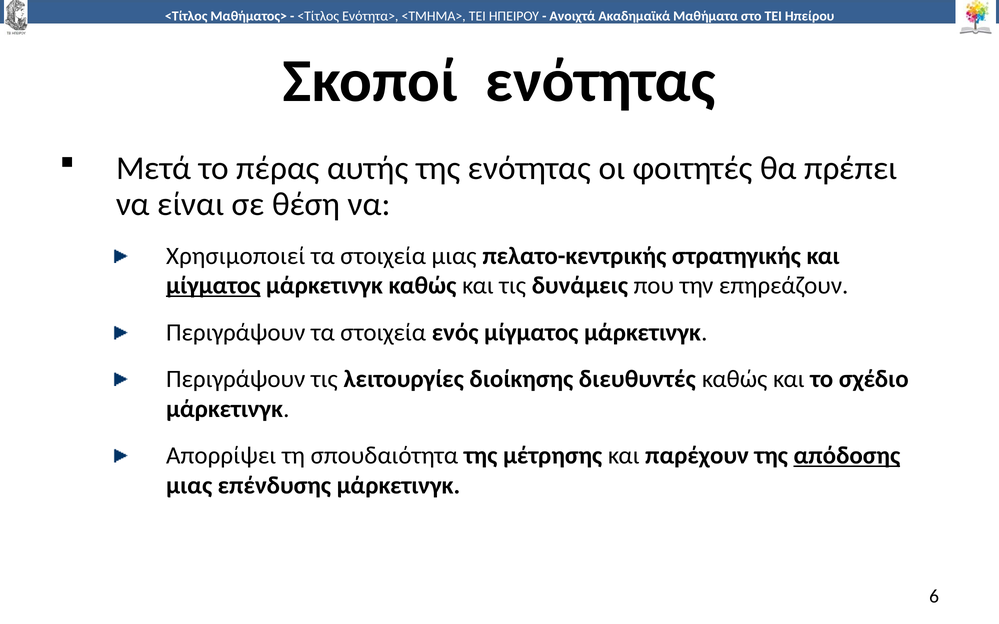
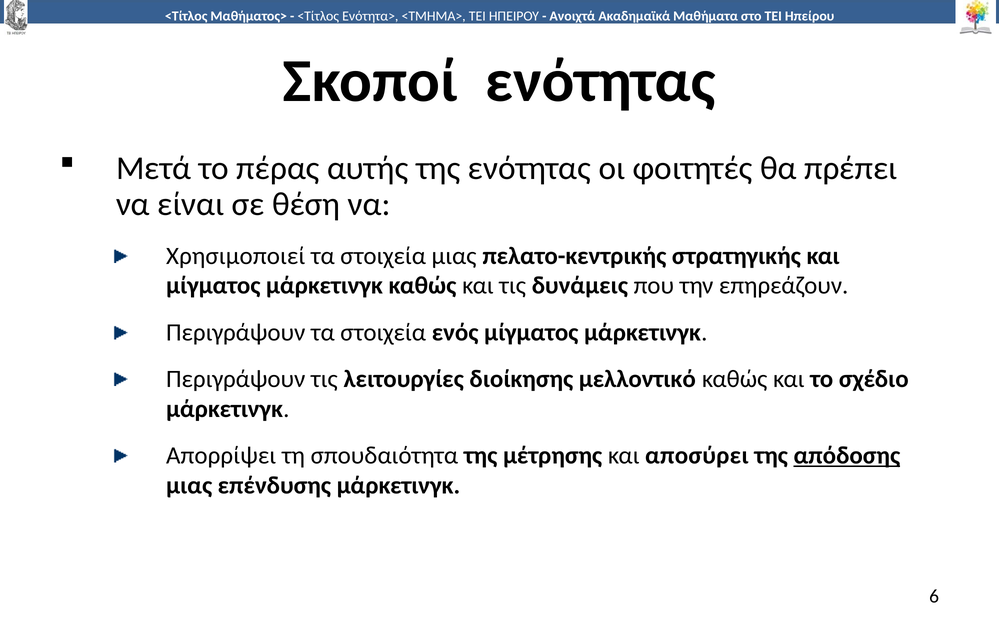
μίγματος at (213, 286) underline: present -> none
διευθυντές: διευθυντές -> μελλοντικό
παρέχουν: παρέχουν -> αποσύρει
